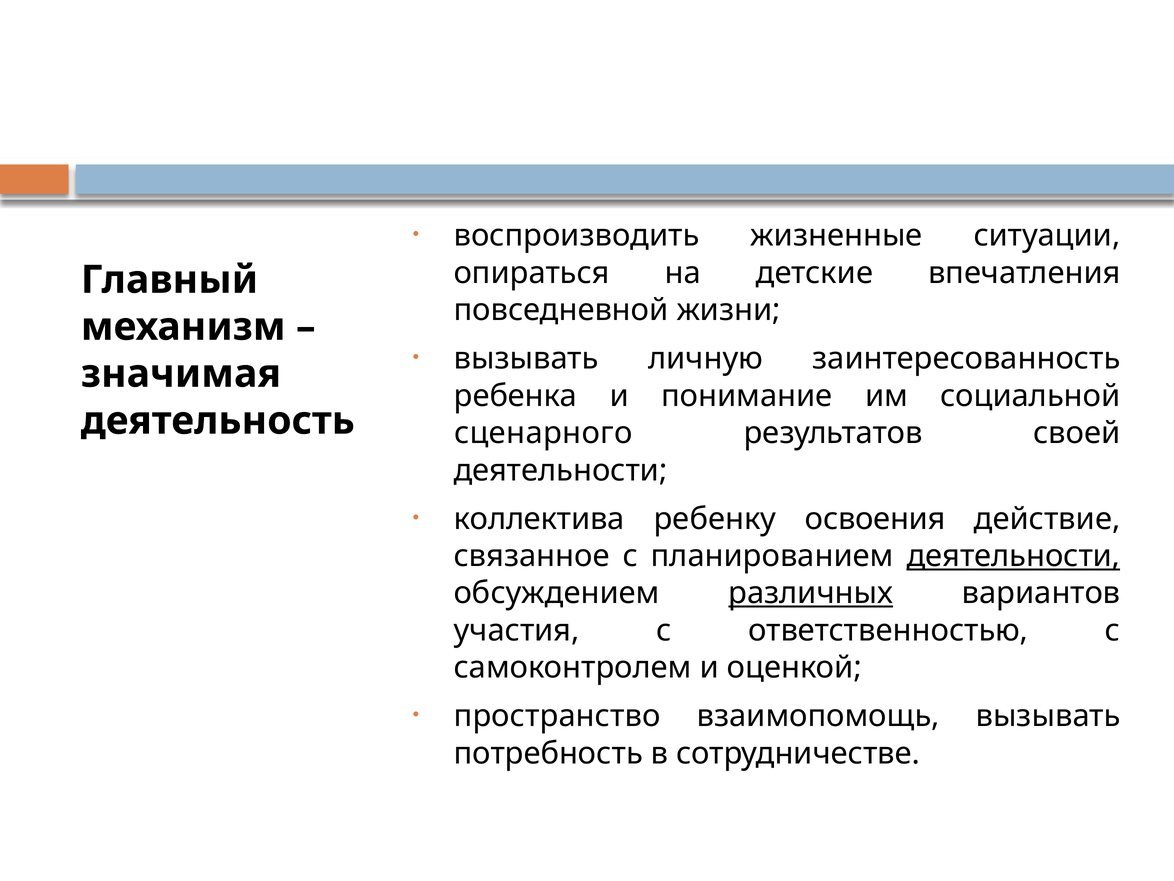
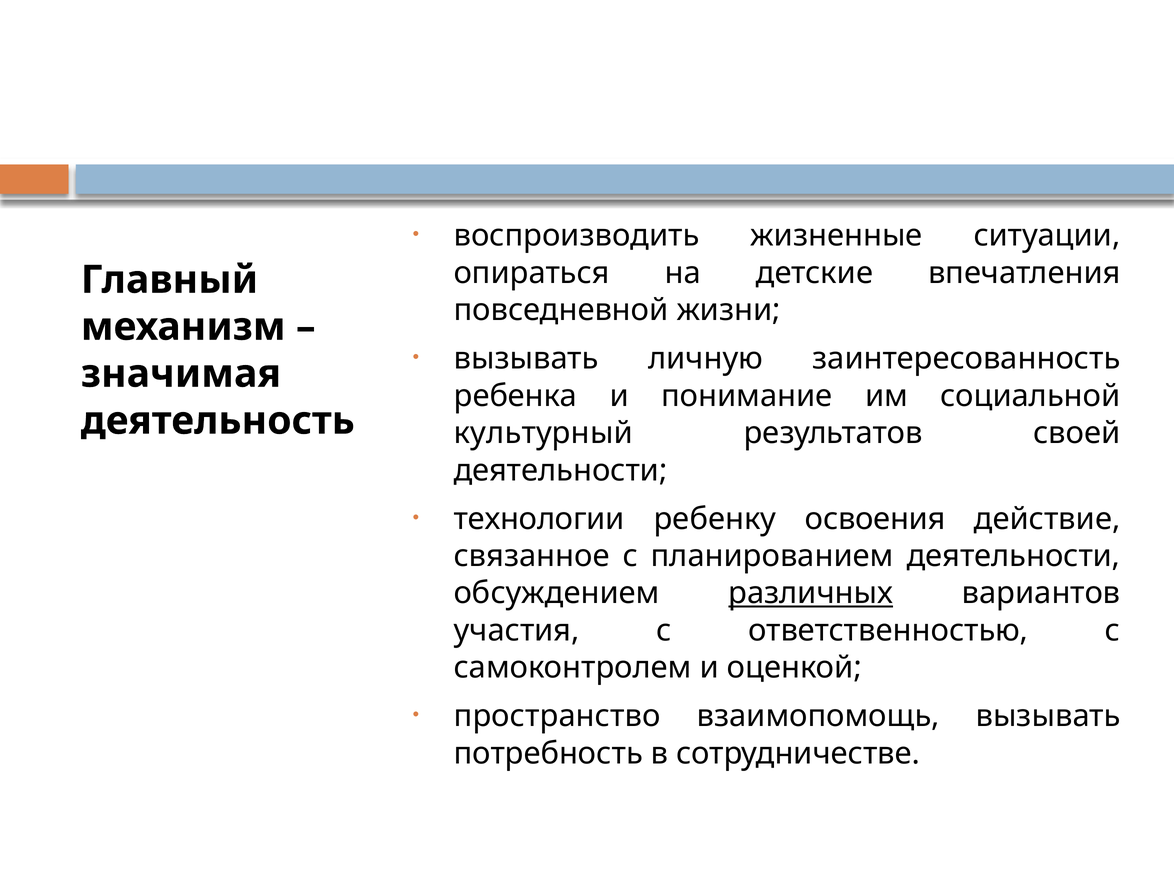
сценарного: сценарного -> культурный
коллектива: коллектива -> технологии
деятельности at (1013, 556) underline: present -> none
